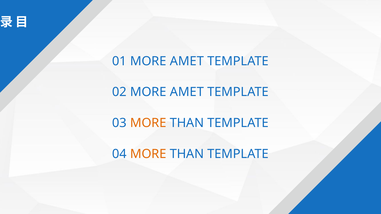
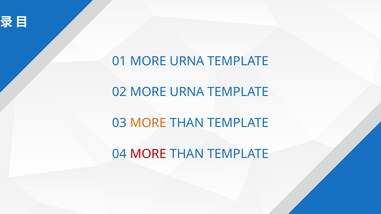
01 MORE AMET: AMET -> URNA
02 MORE AMET: AMET -> URNA
MORE at (148, 154) colour: orange -> red
